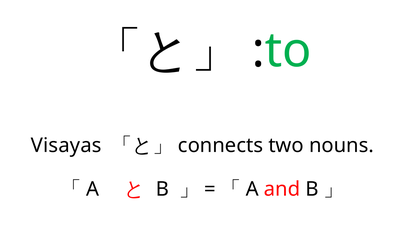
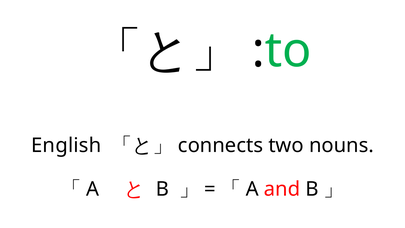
Visayas: Visayas -> English
